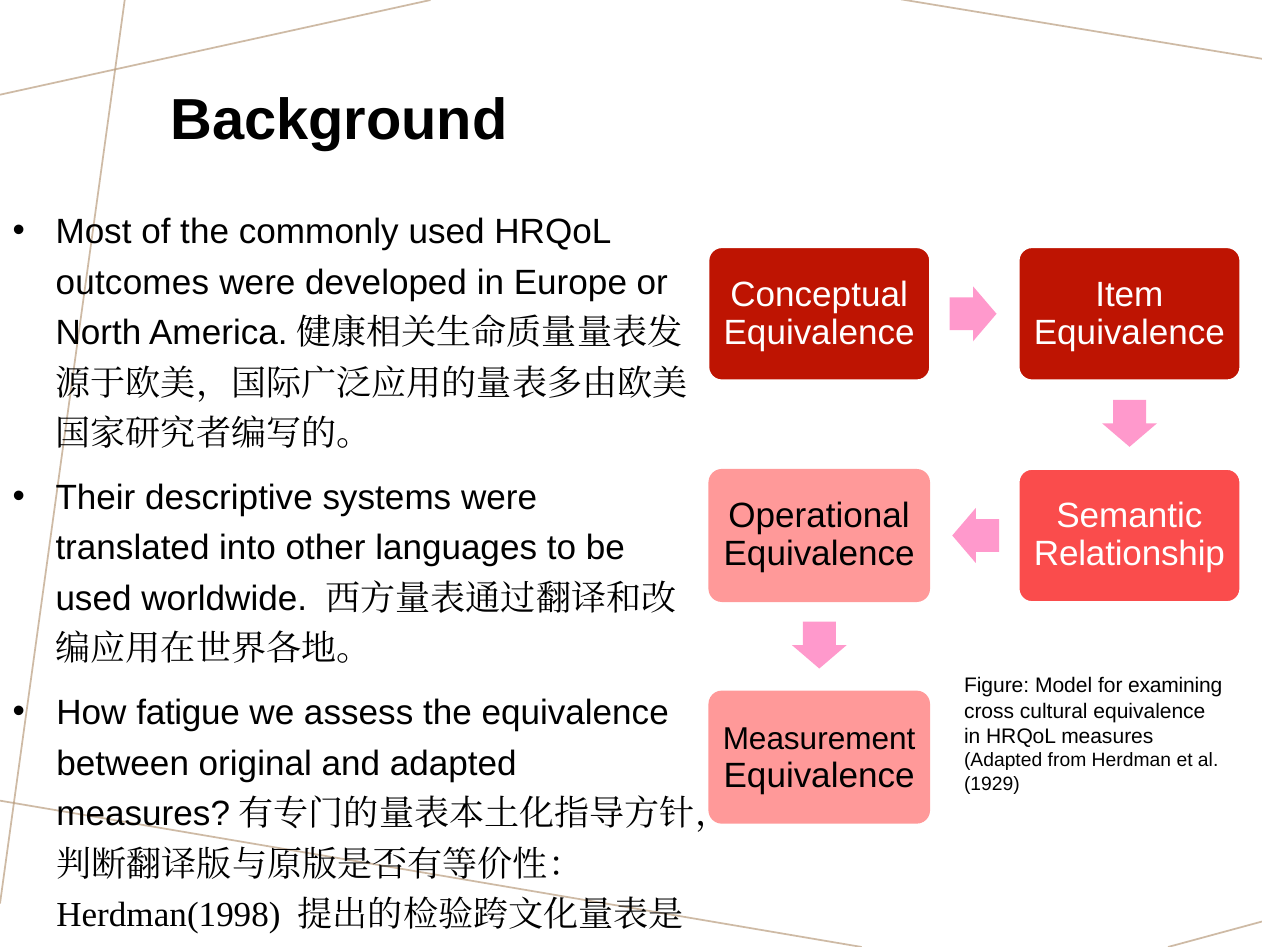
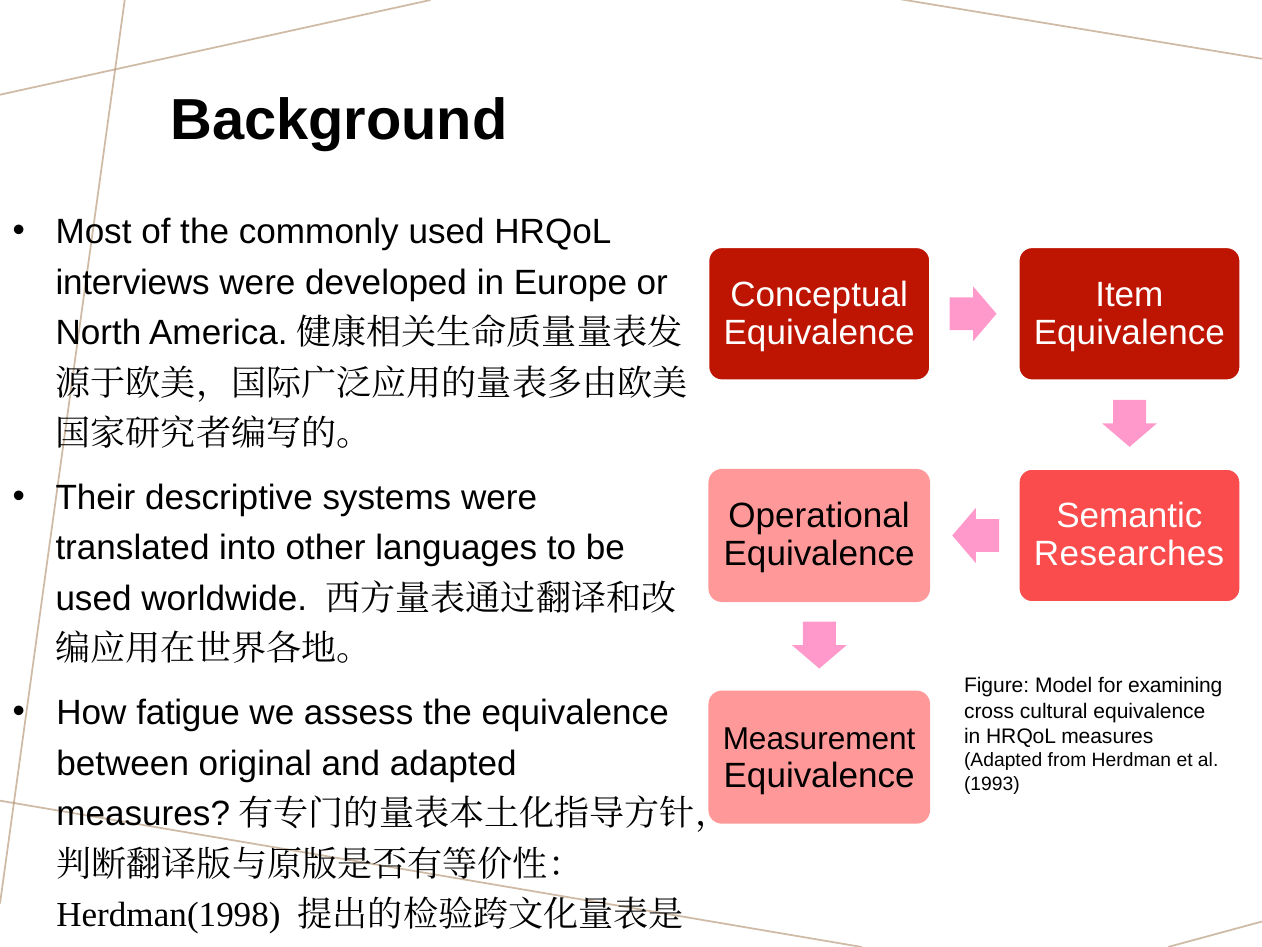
outcomes: outcomes -> interviews
Relationship: Relationship -> Researches
1929: 1929 -> 1993
